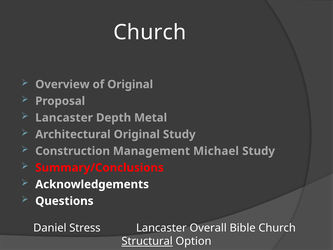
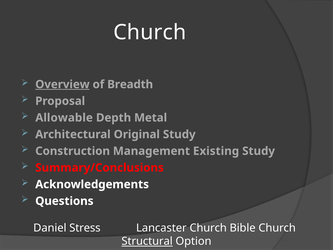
Overview underline: none -> present
of Original: Original -> Breadth
Lancaster at (64, 118): Lancaster -> Allowable
Michael: Michael -> Existing
Lancaster Overall: Overall -> Church
